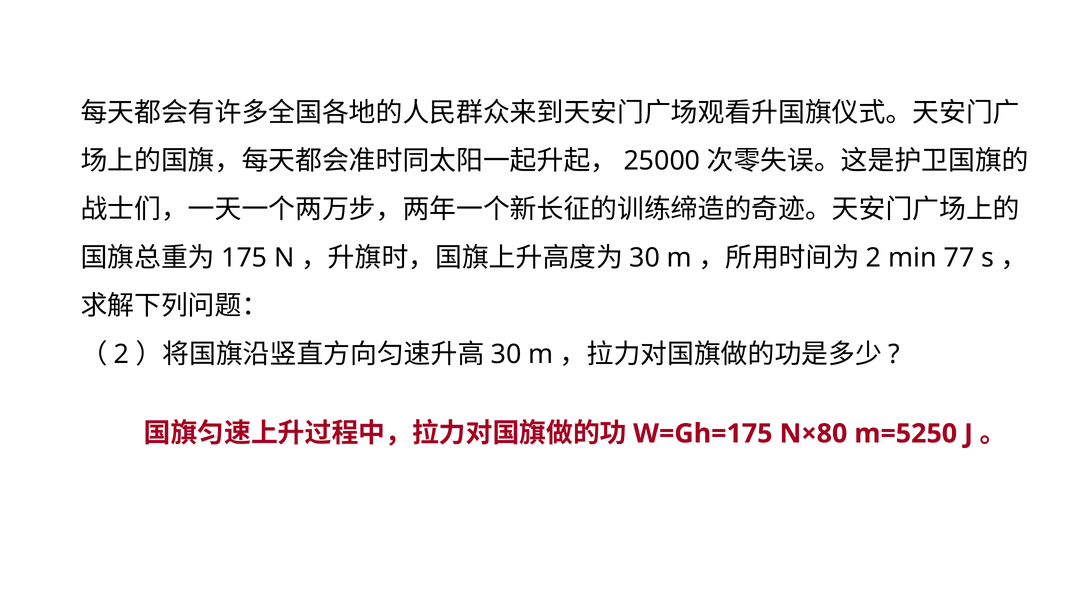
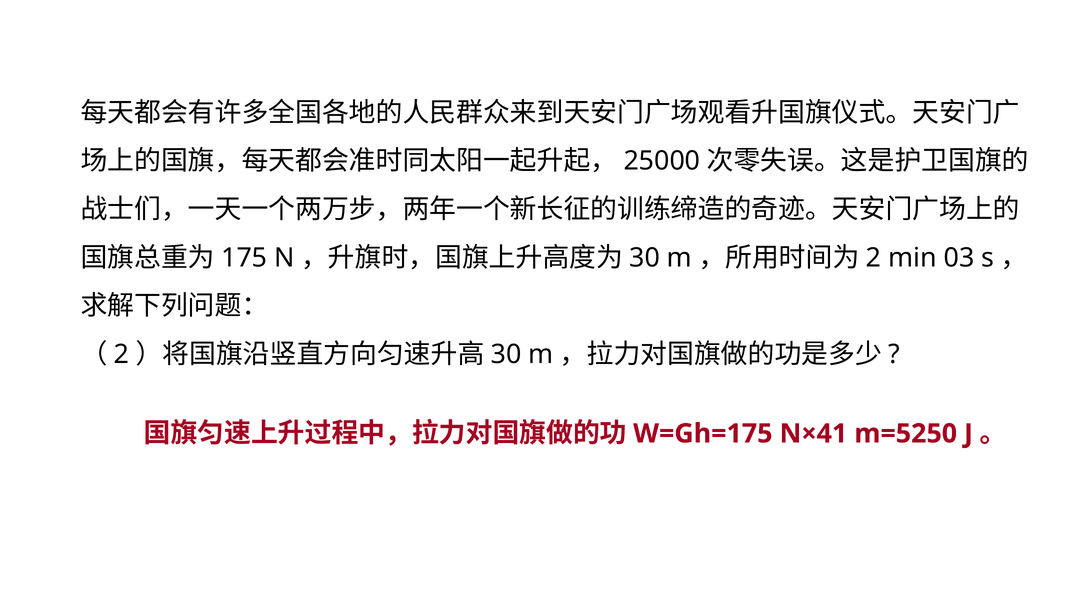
77: 77 -> 03
N×80: N×80 -> N×41
